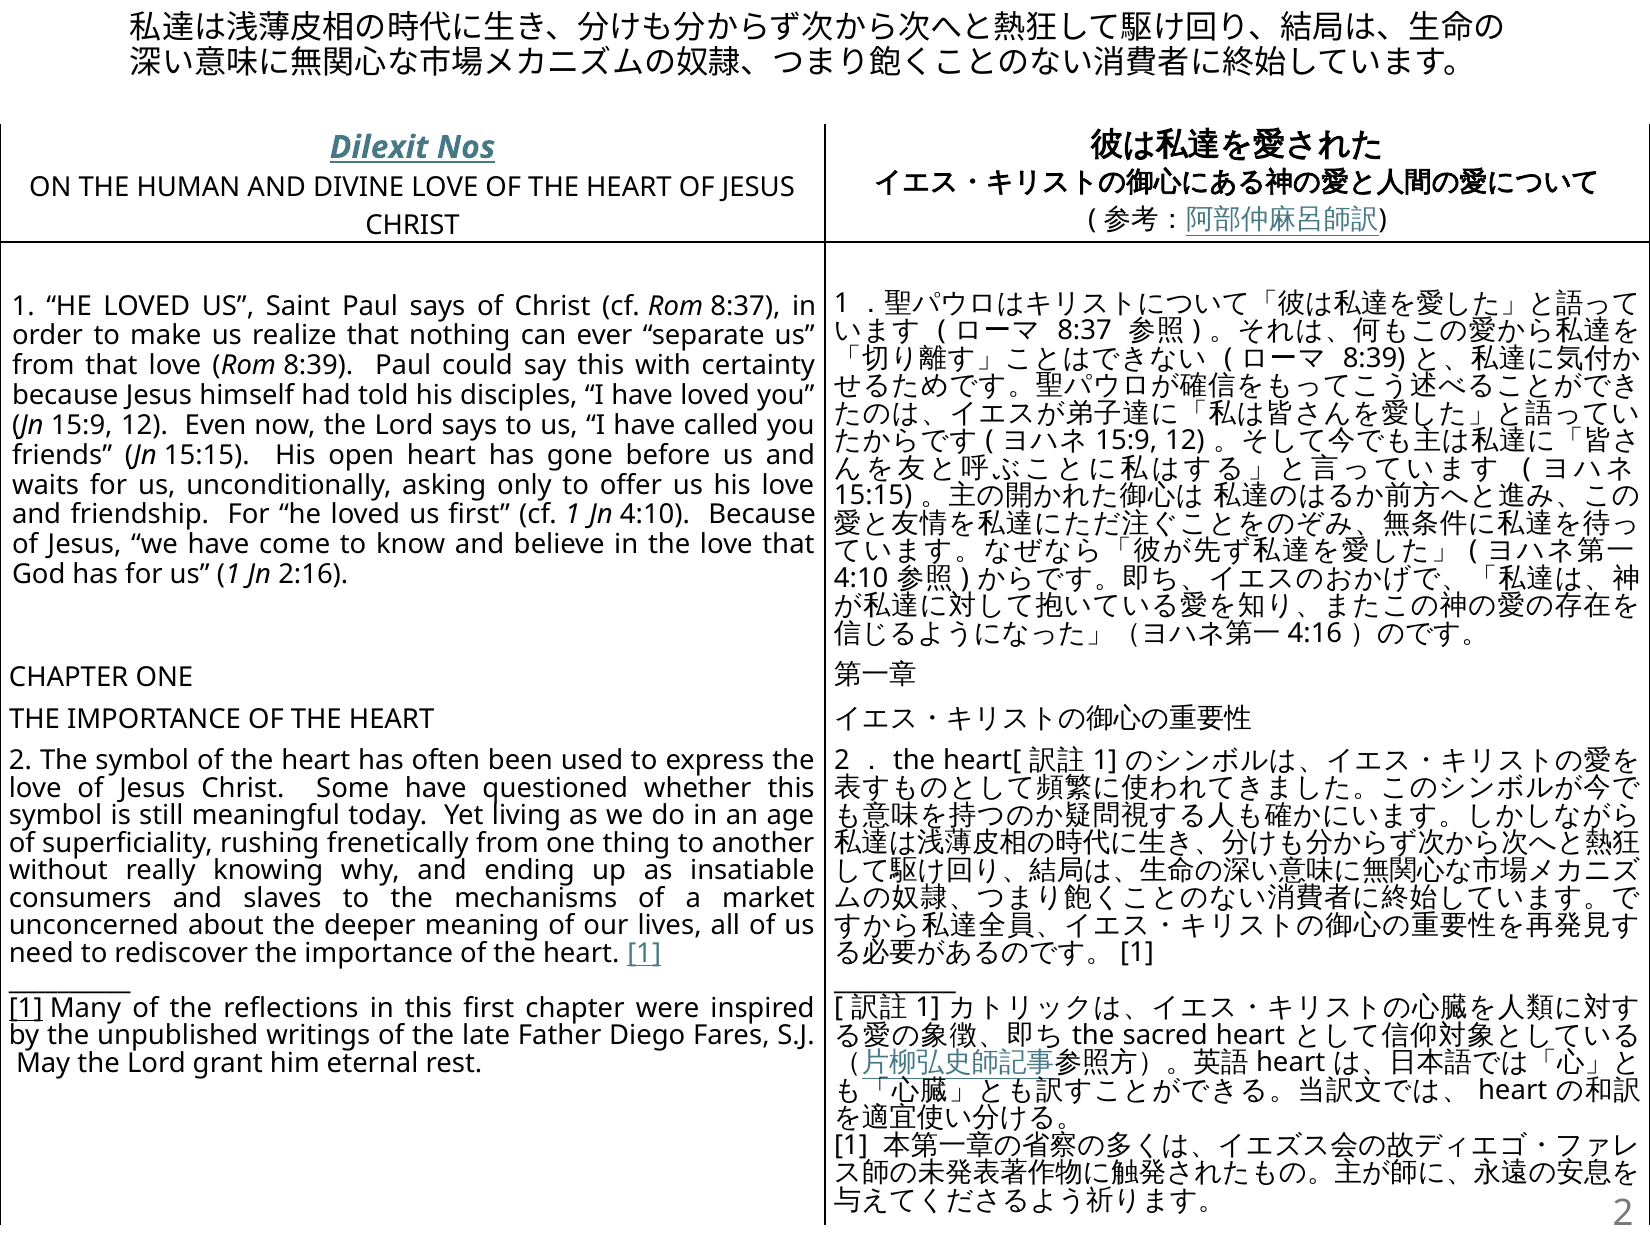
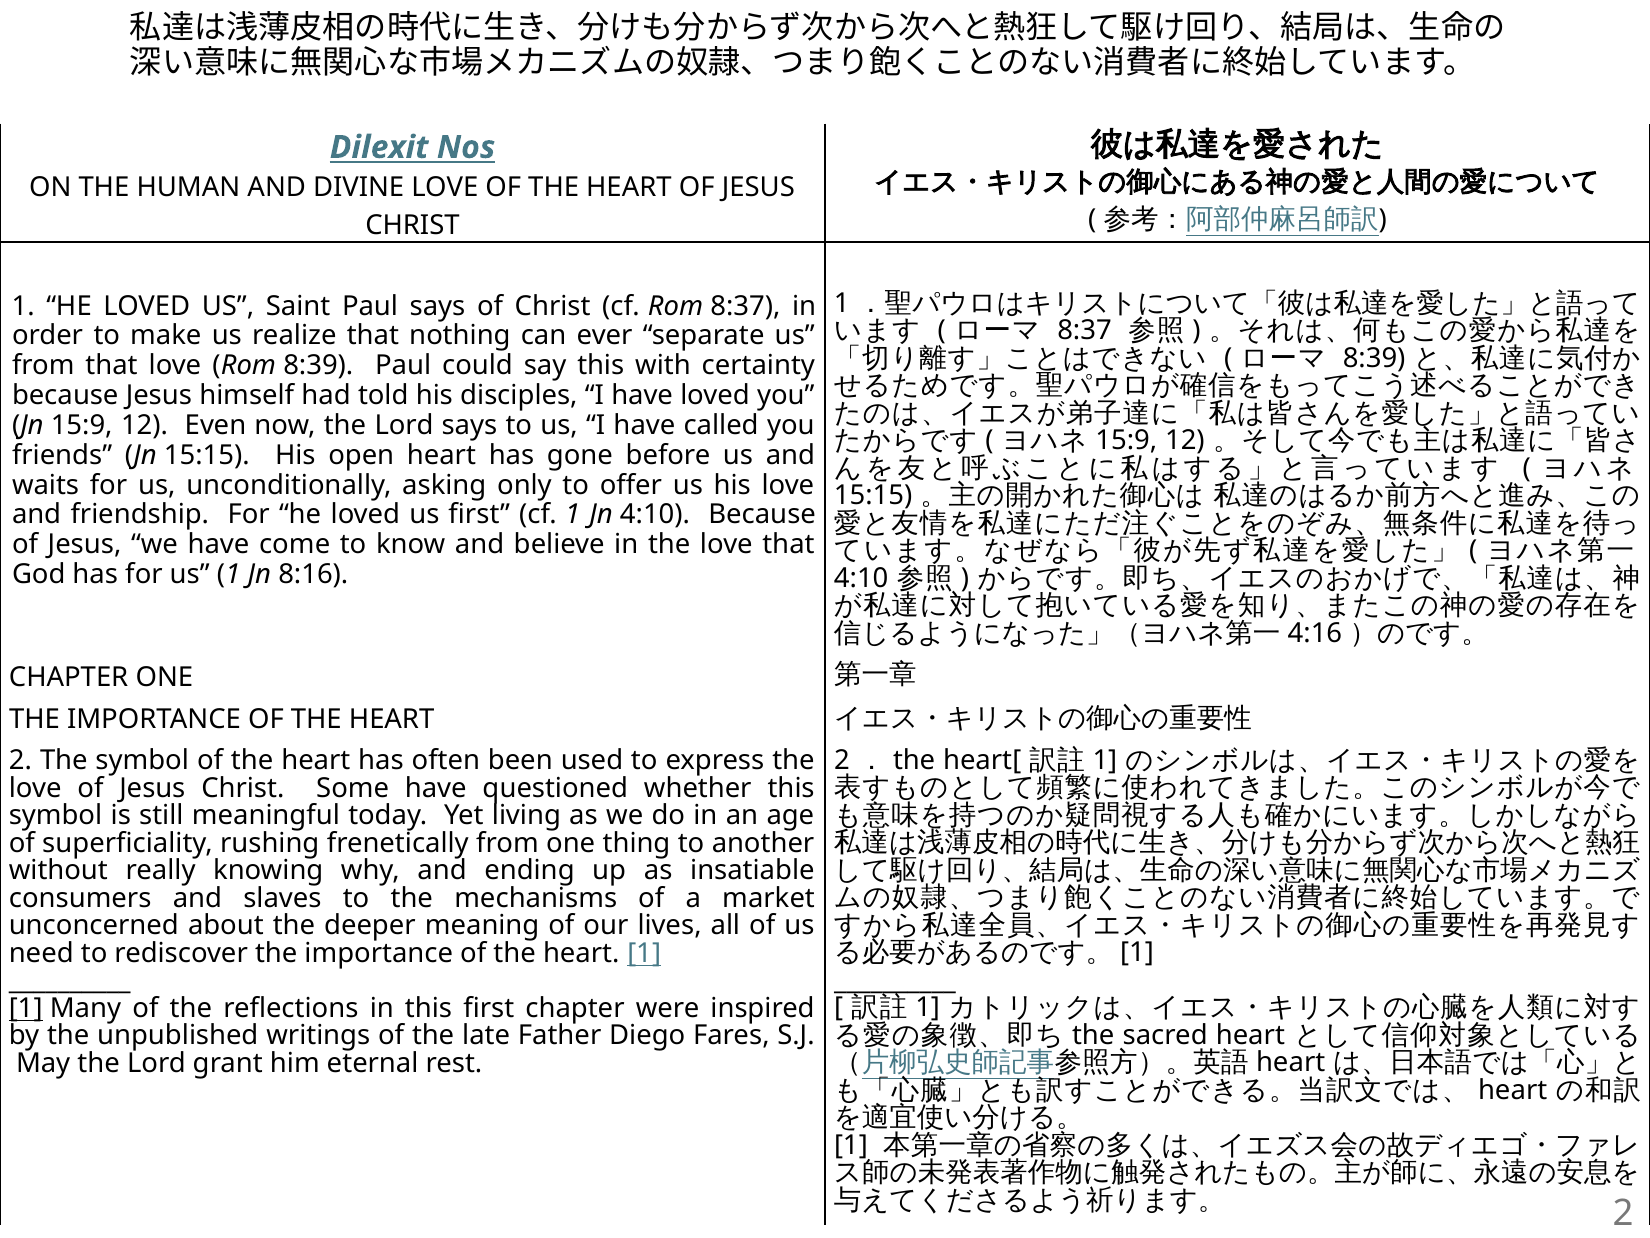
2:16: 2:16 -> 8:16
